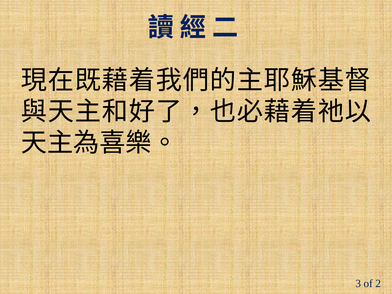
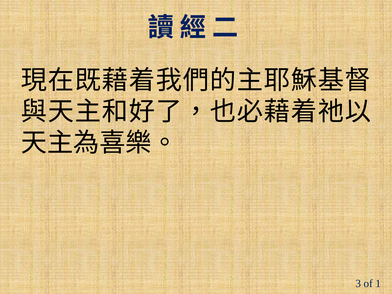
2: 2 -> 1
